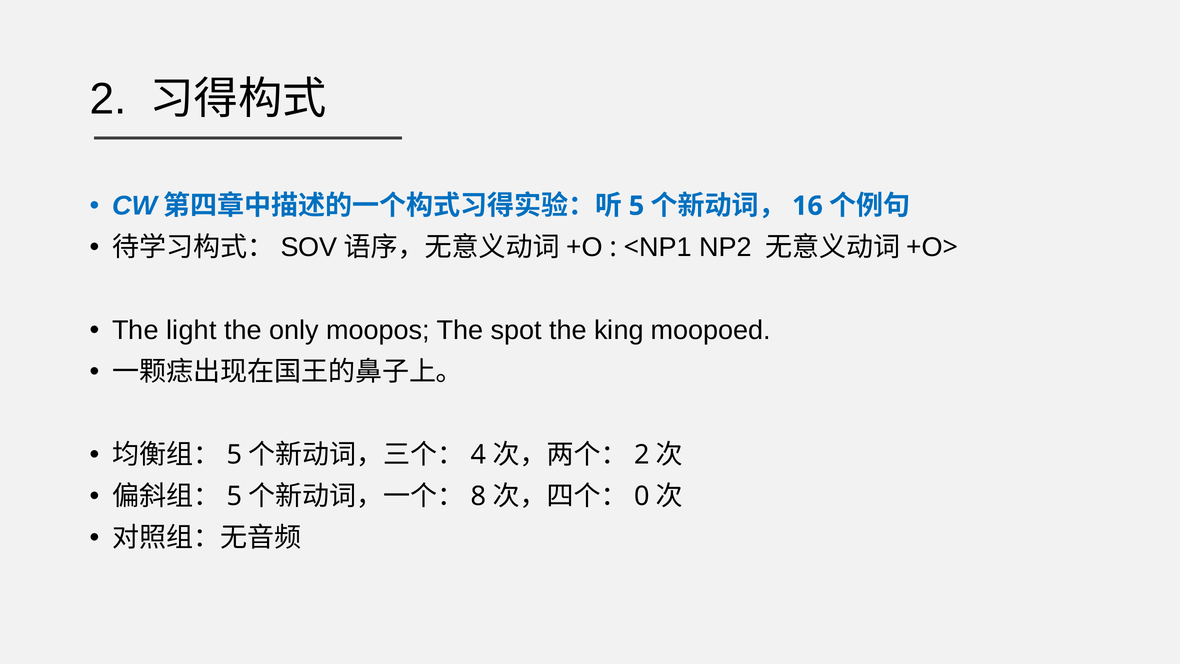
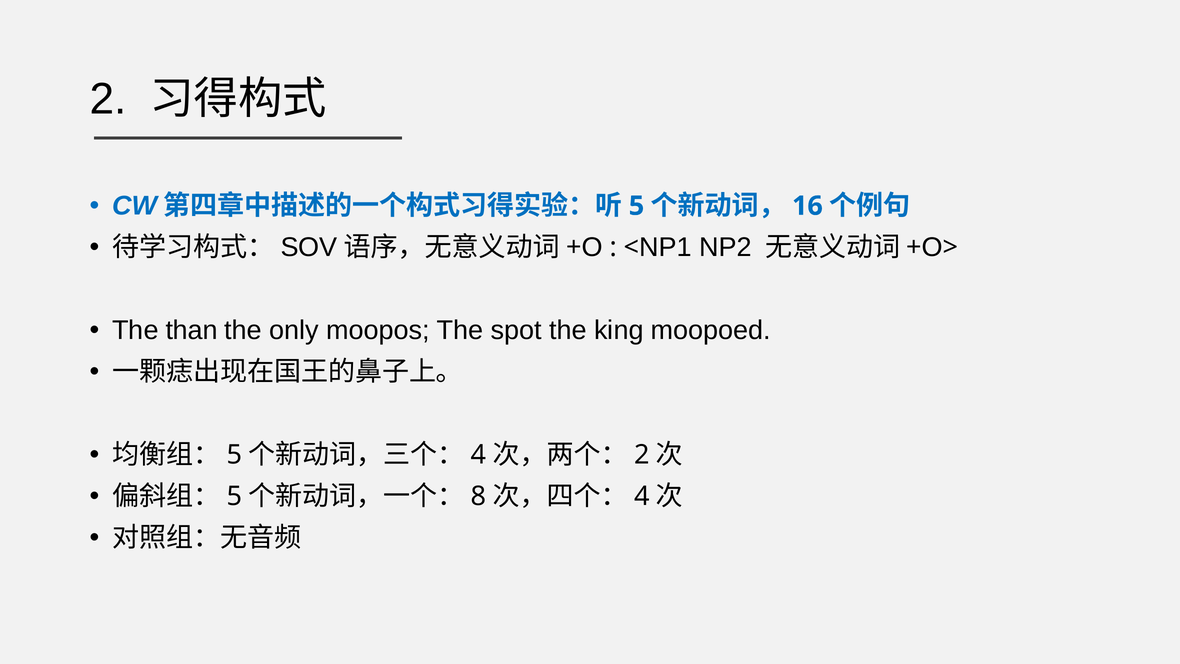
light: light -> than
0 at (642, 496): 0 -> 4
